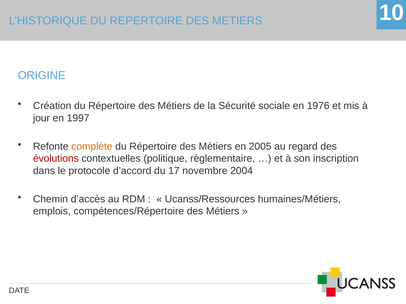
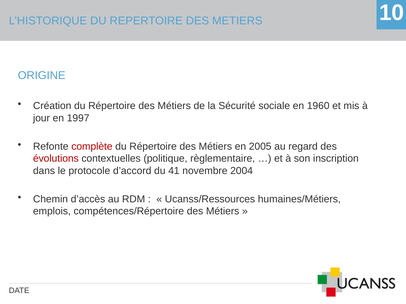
1976: 1976 -> 1960
complète colour: orange -> red
17: 17 -> 41
